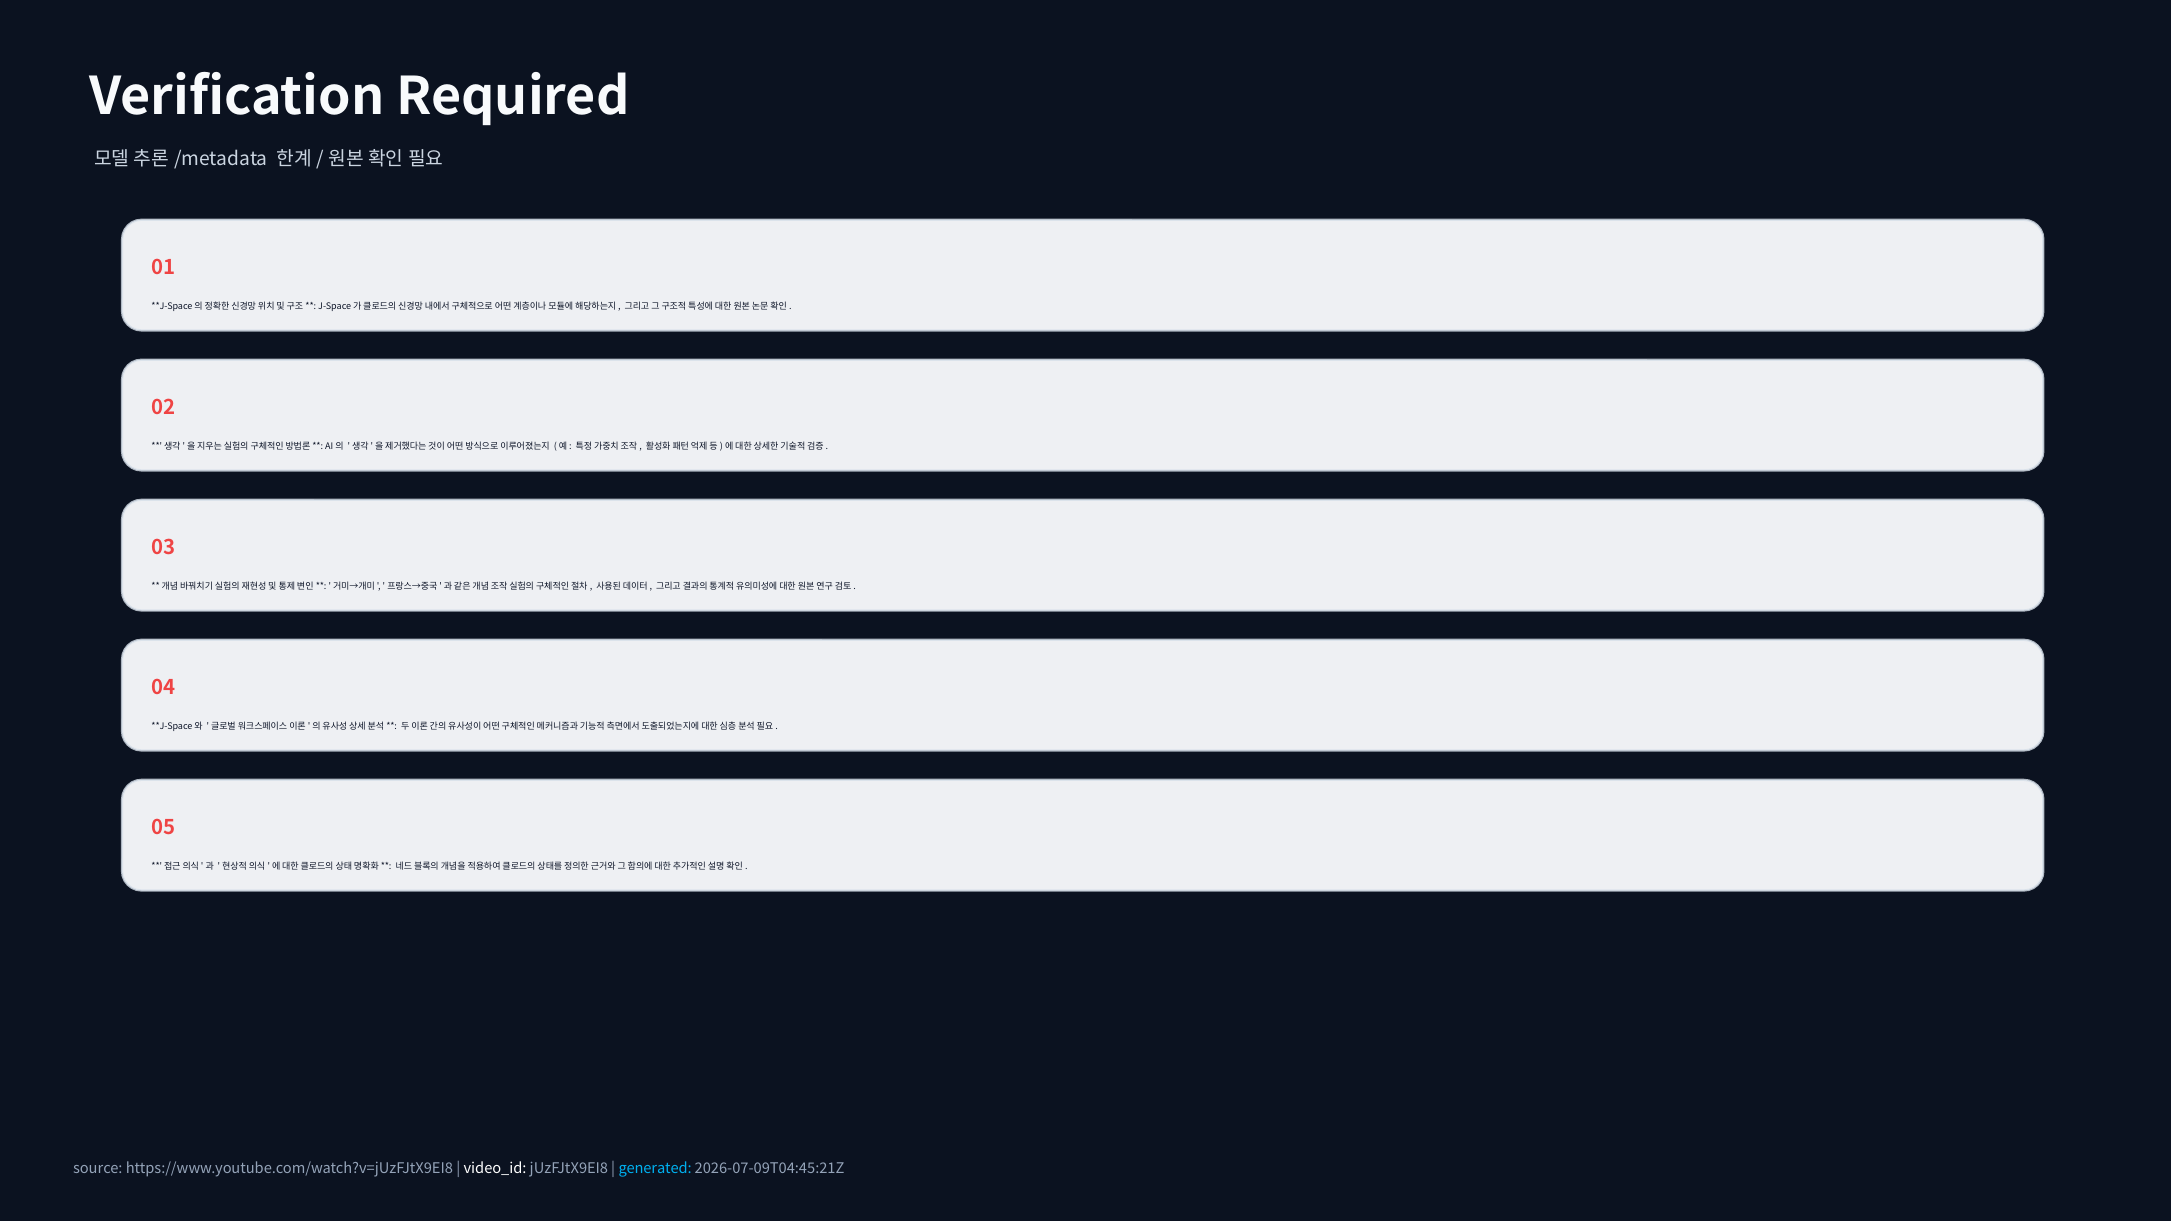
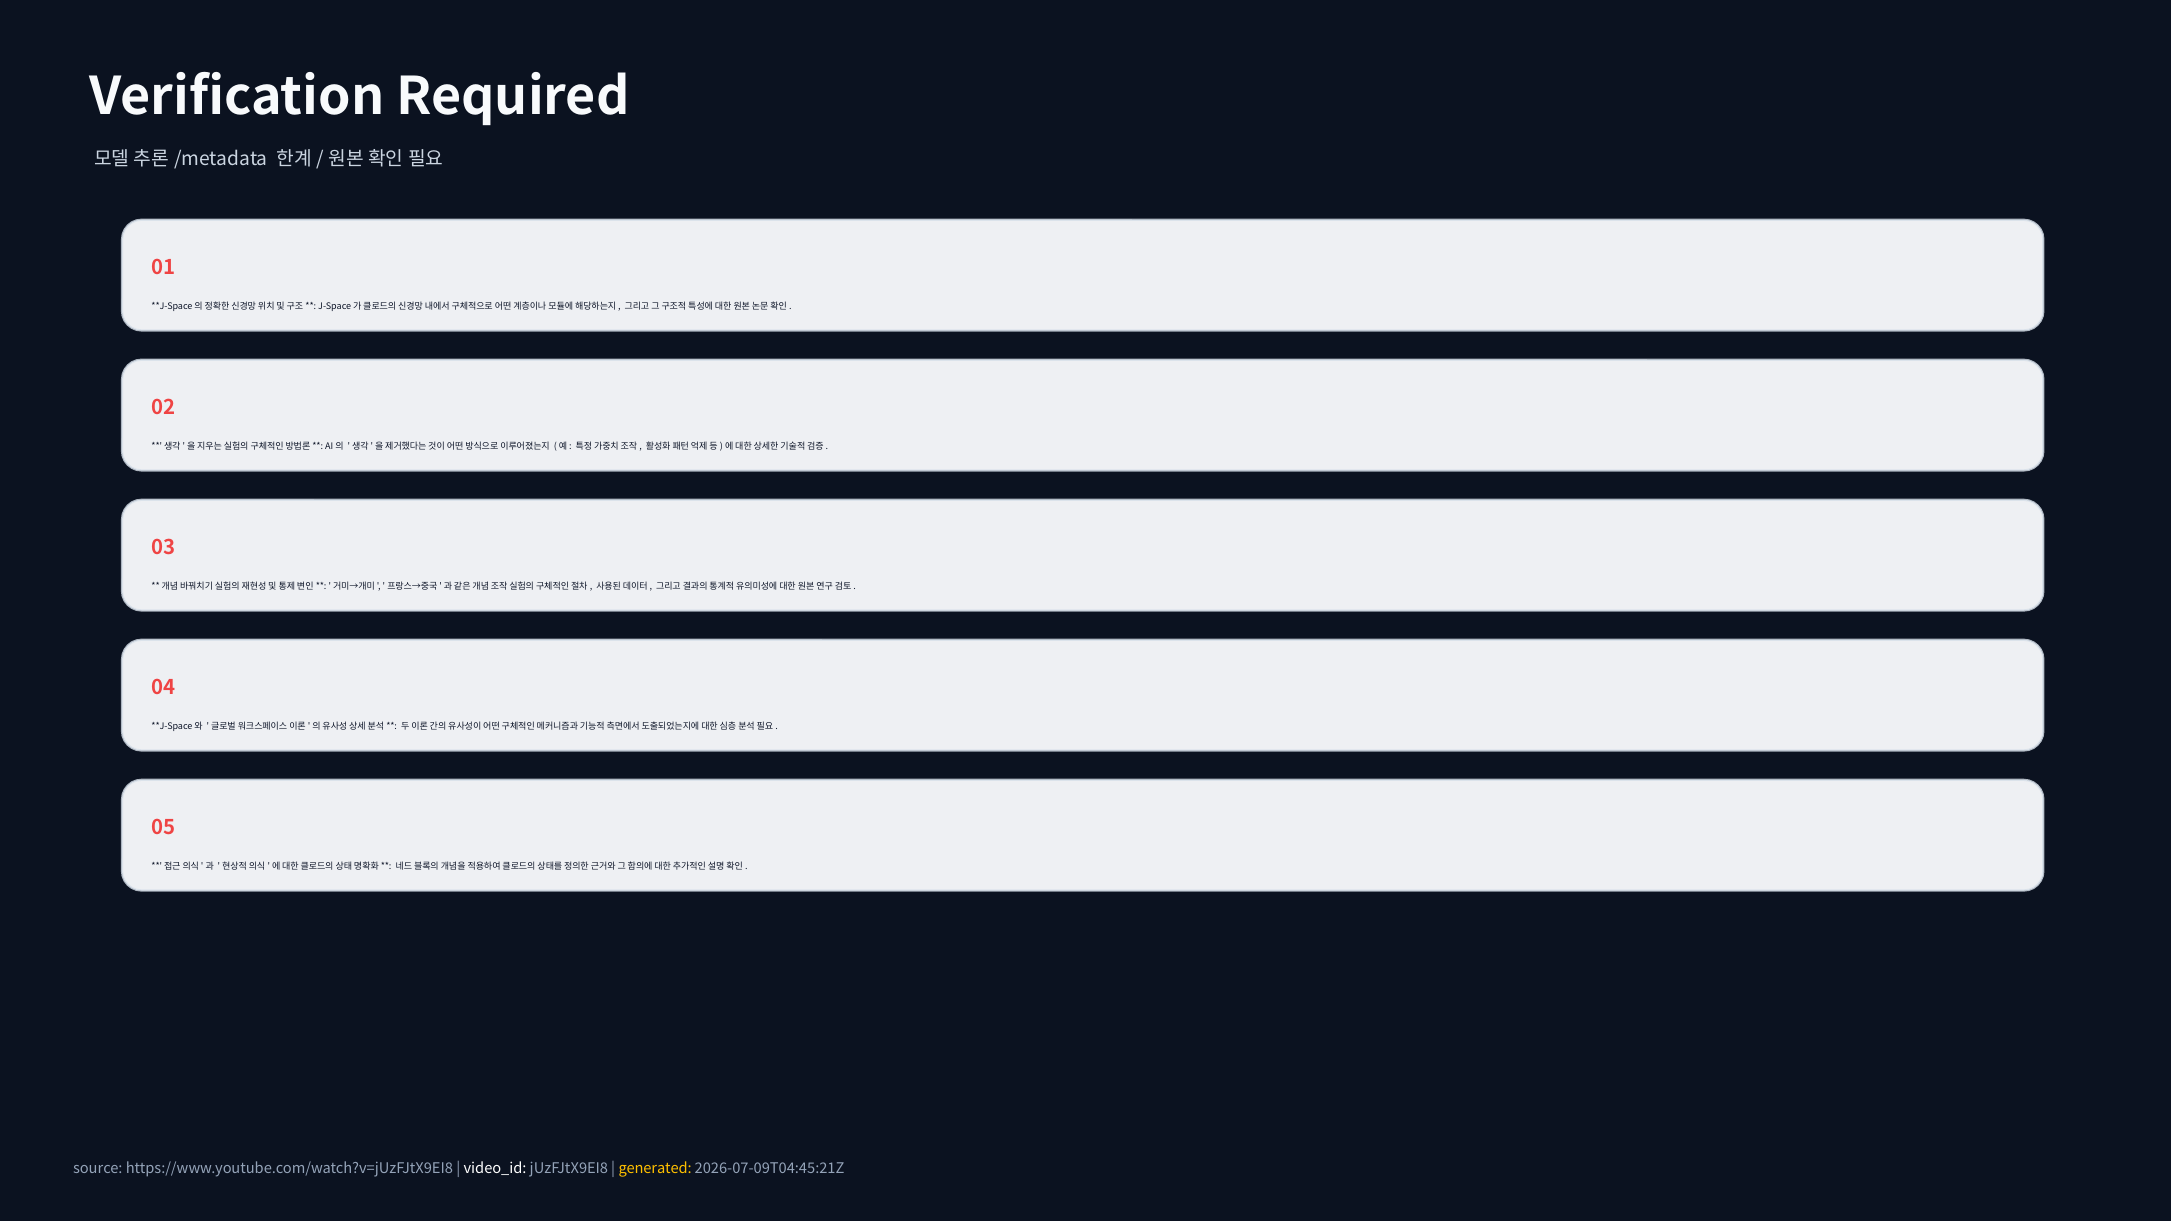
generated colour: light blue -> yellow
